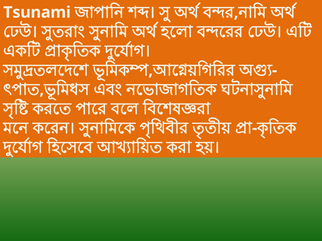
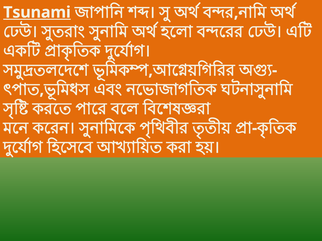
Tsunami underline: none -> present
